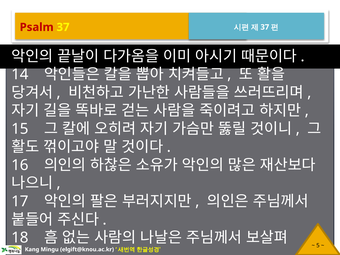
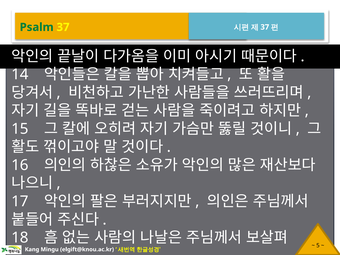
Psalm colour: red -> green
